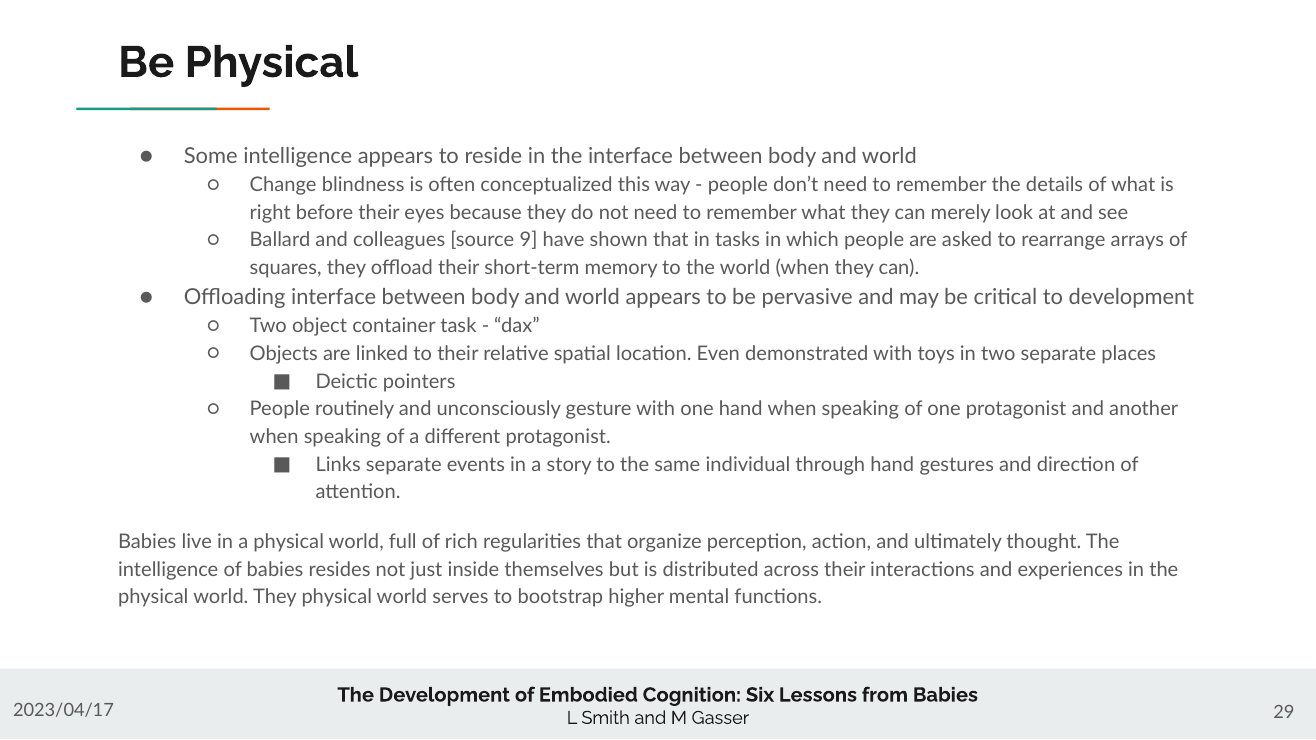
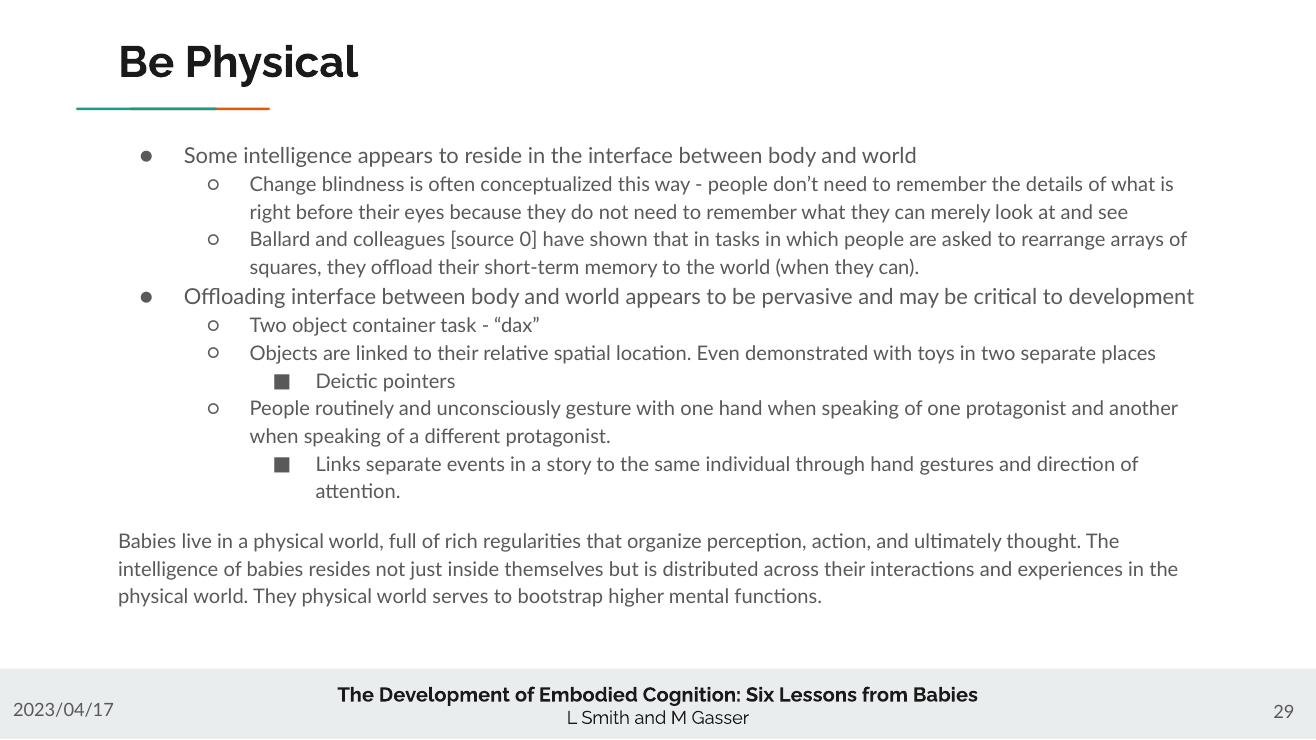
9: 9 -> 0
